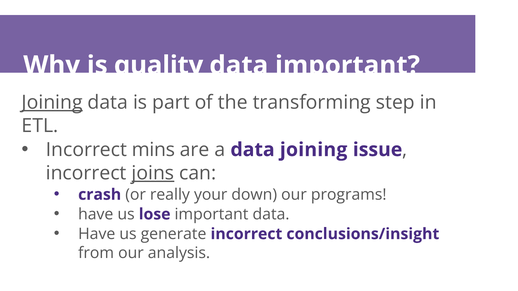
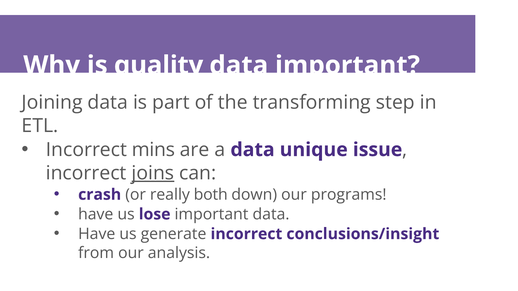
Joining at (52, 103) underline: present -> none
data joining: joining -> unique
your: your -> both
